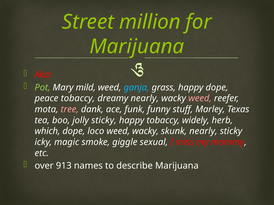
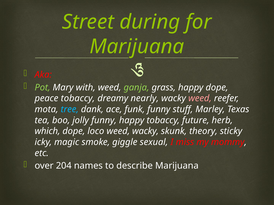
million: million -> during
mild: mild -> with
ganja colour: light blue -> light green
tree colour: pink -> light blue
jolly sticky: sticky -> funny
widely: widely -> future
skunk nearly: nearly -> theory
913: 913 -> 204
